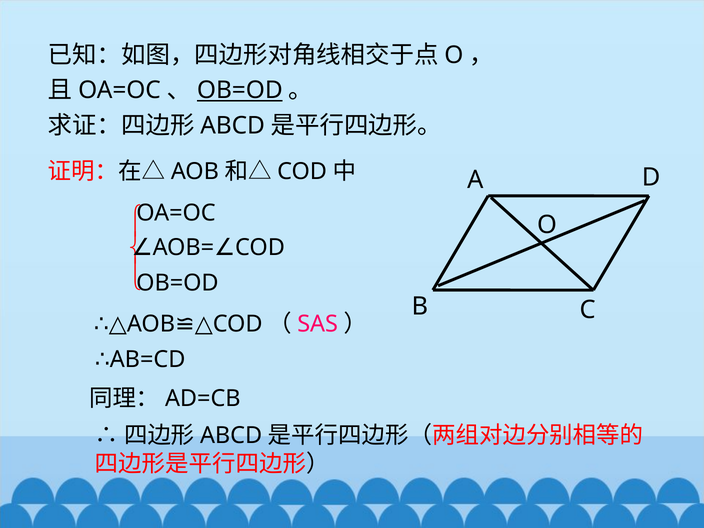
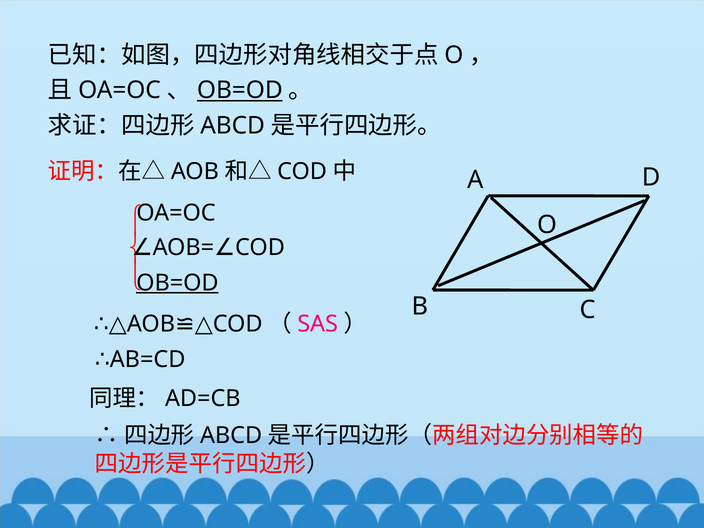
OB=OD at (177, 283) underline: none -> present
